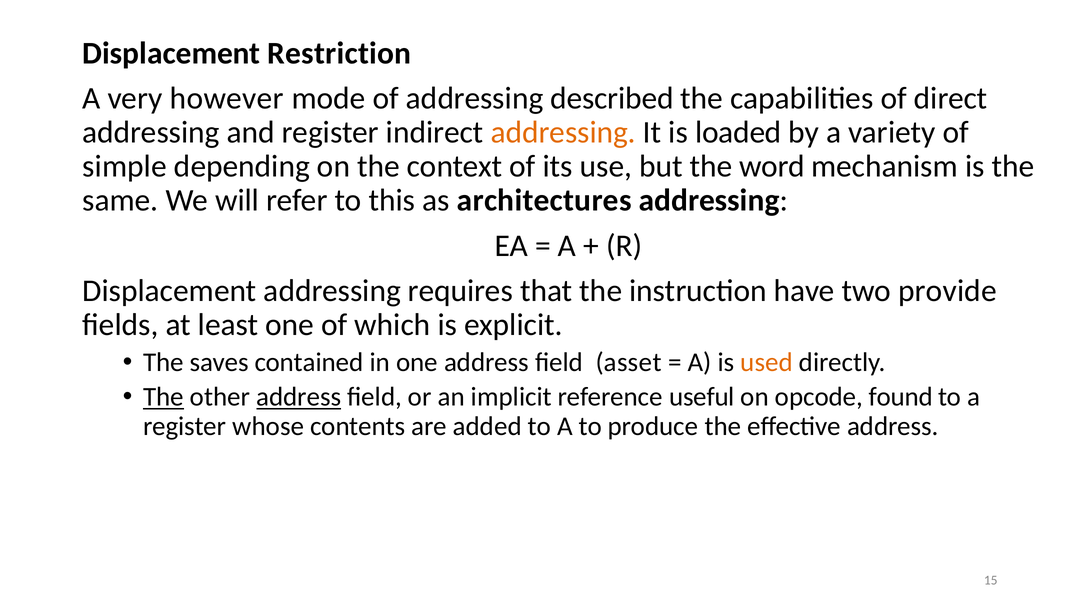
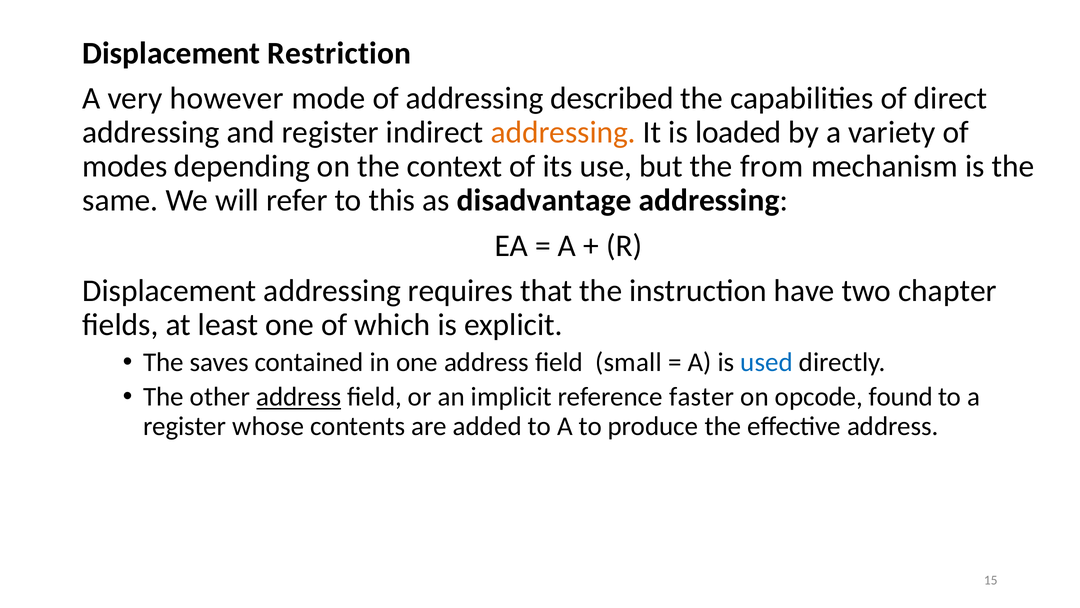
simple: simple -> modes
word: word -> from
architectures: architectures -> disadvantage
provide: provide -> chapter
asset: asset -> small
used colour: orange -> blue
The at (163, 397) underline: present -> none
useful: useful -> faster
